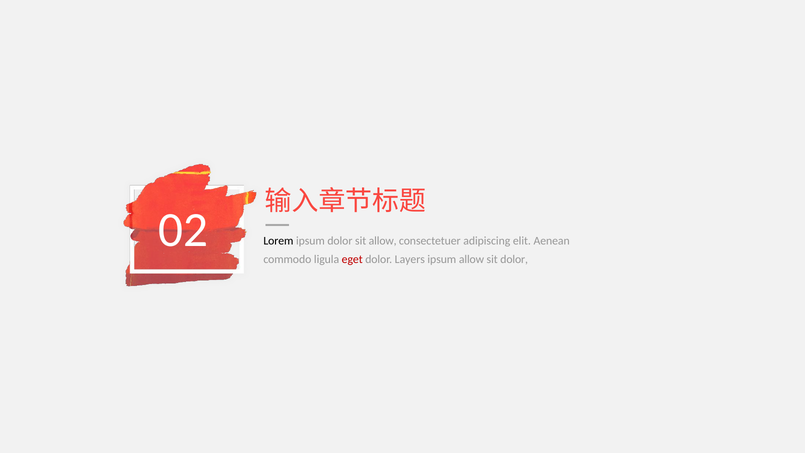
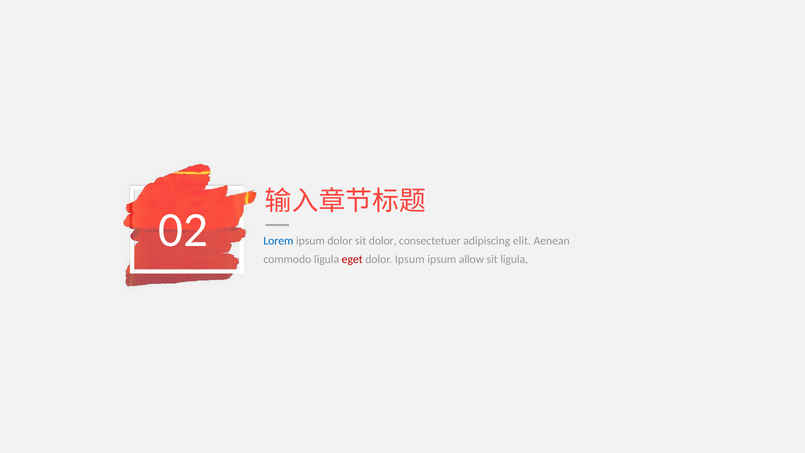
Lorem colour: black -> blue
sit allow: allow -> dolor
dolor Layers: Layers -> Ipsum
sit dolor: dolor -> ligula
